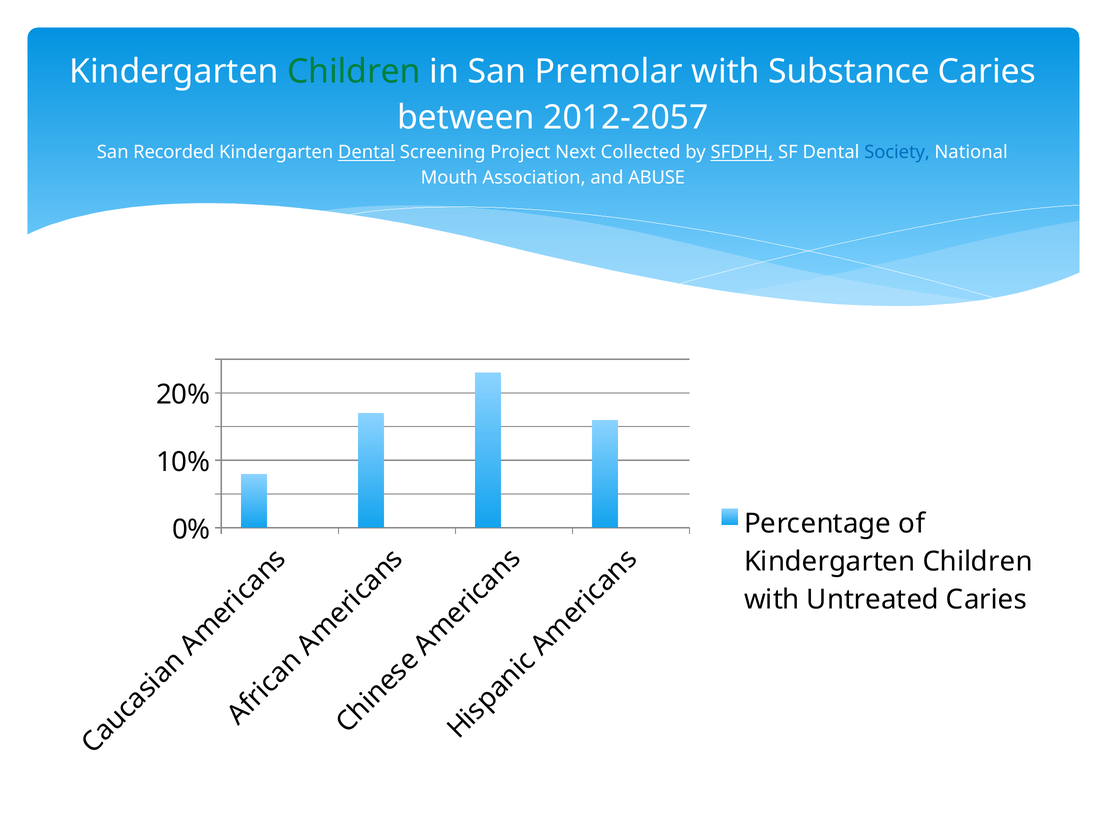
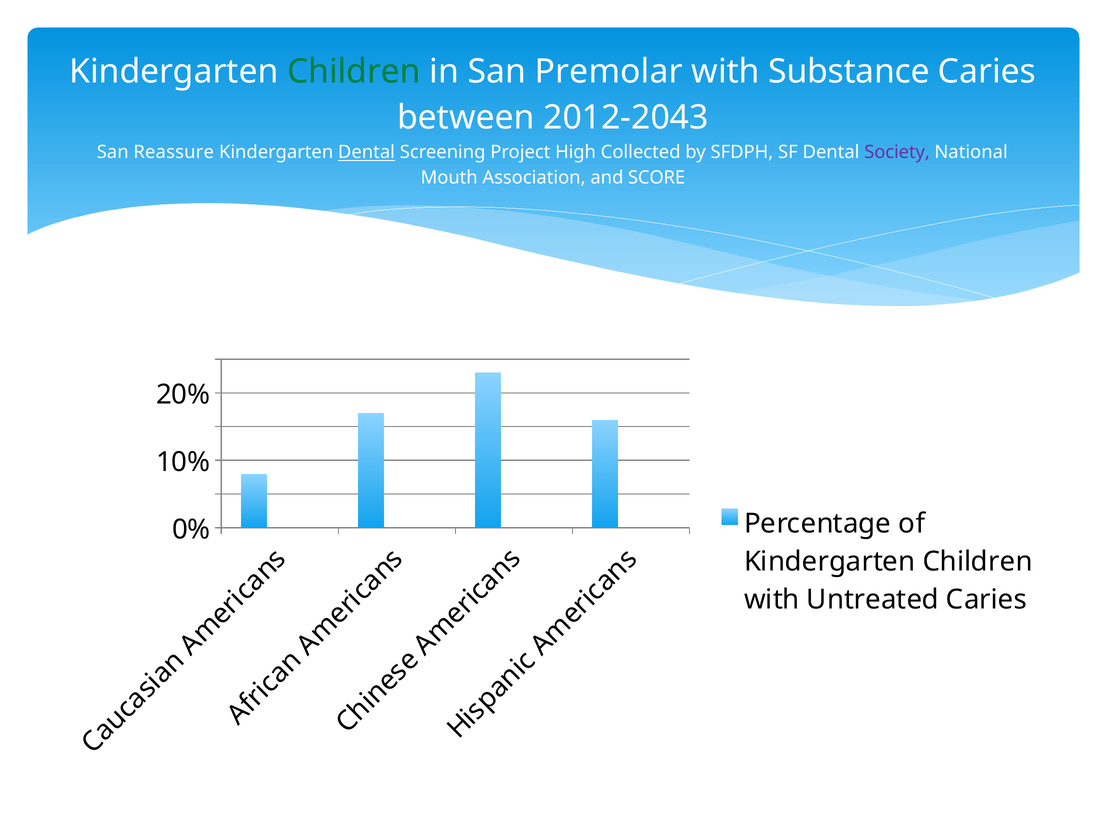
2012-2057: 2012-2057 -> 2012-2043
Recorded: Recorded -> Reassure
Next: Next -> High
SFDPH underline: present -> none
Society colour: blue -> purple
ABUSE: ABUSE -> SCORE
